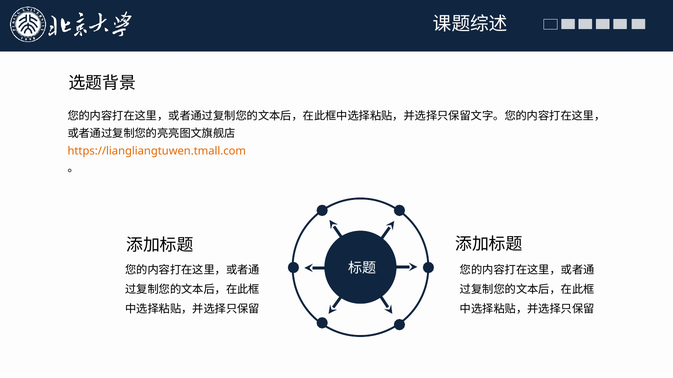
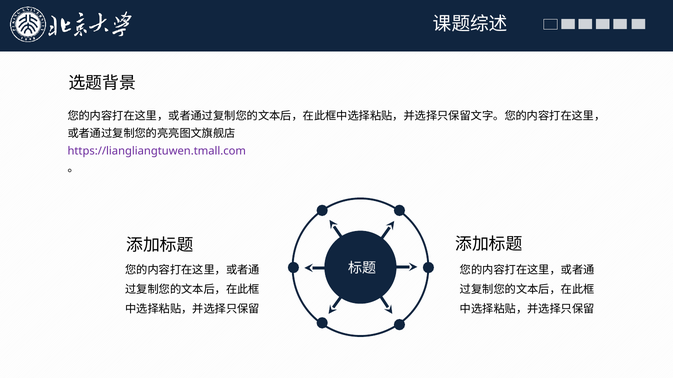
https://liangliangtuwen.tmall.com colour: orange -> purple
